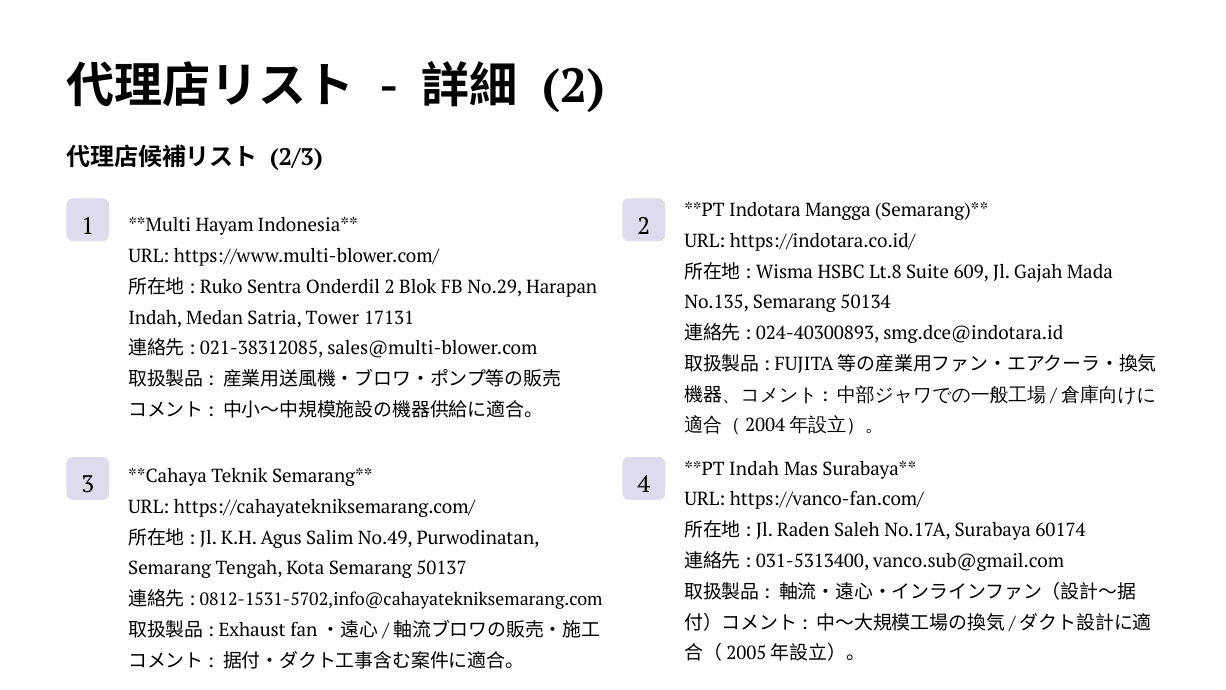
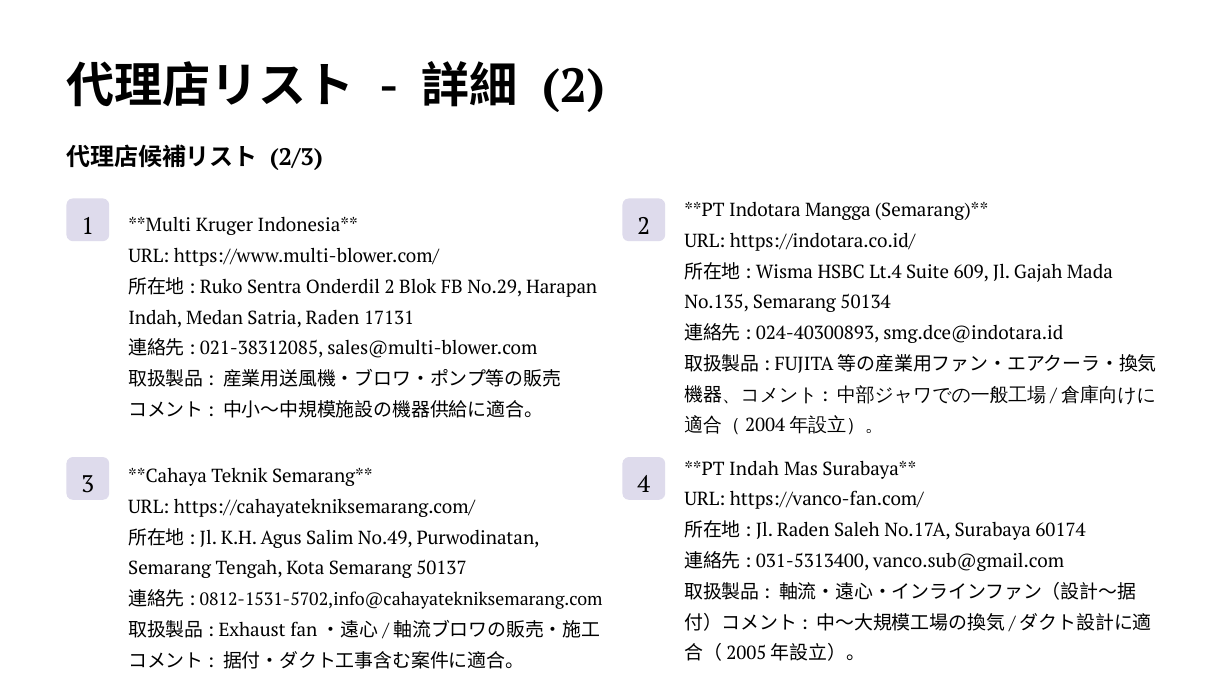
Hayam: Hayam -> Kruger
Lt.8: Lt.8 -> Lt.4
Satria Tower: Tower -> Raden
